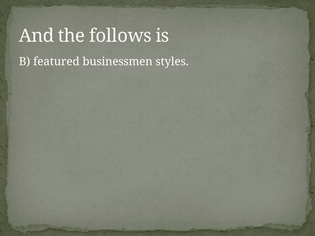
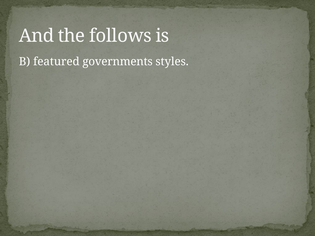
businessmen: businessmen -> governments
